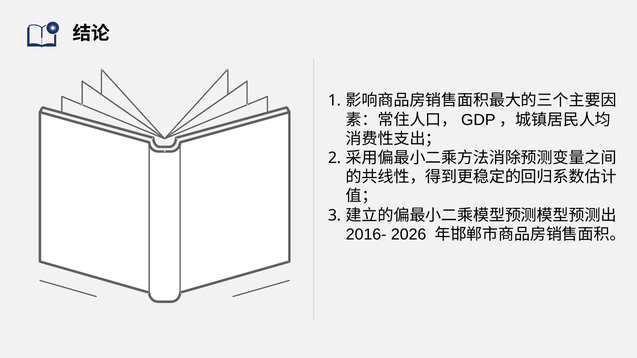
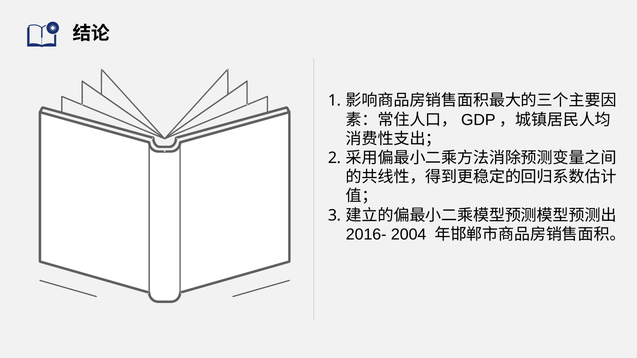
2026: 2026 -> 2004
